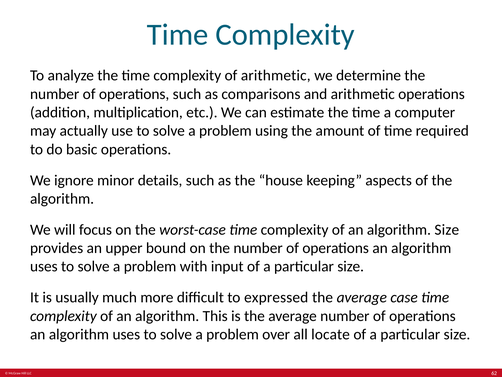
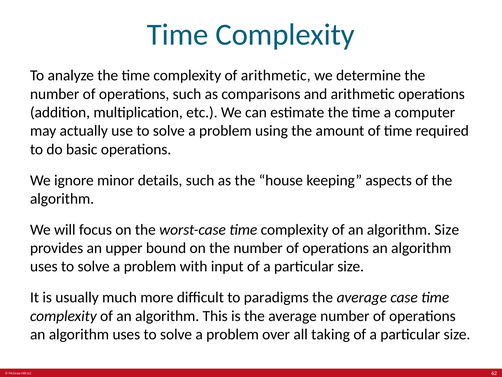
expressed: expressed -> paradigms
locate: locate -> taking
